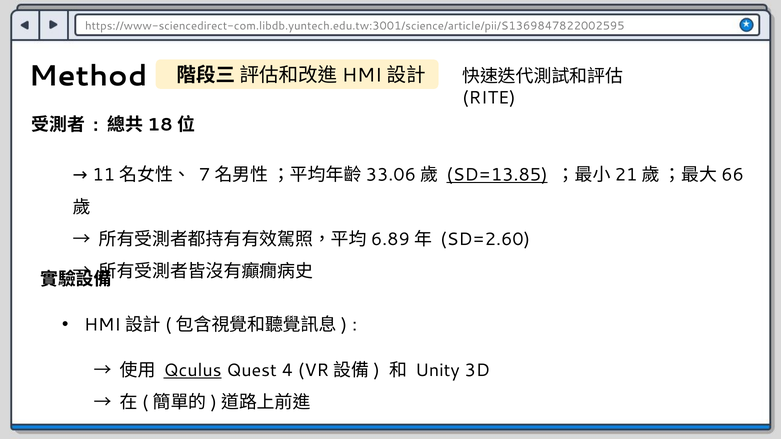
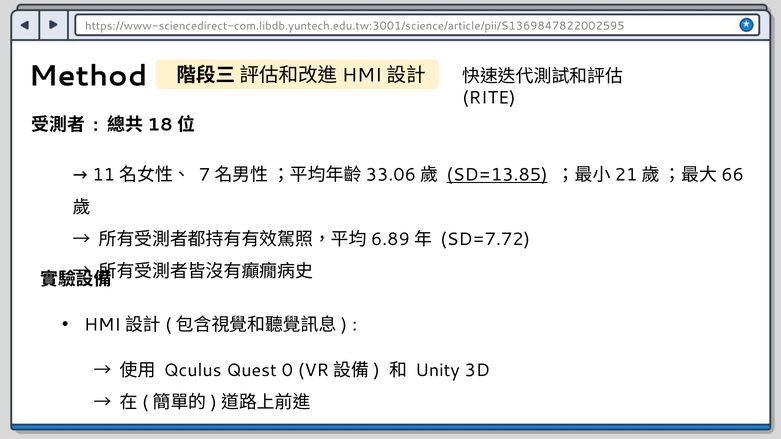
SD=2.60: SD=2.60 -> SD=7.72
Qculus underline: present -> none
4: 4 -> 0
